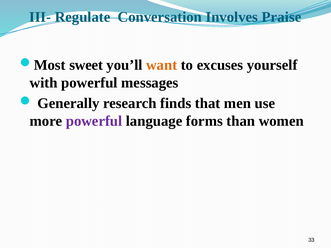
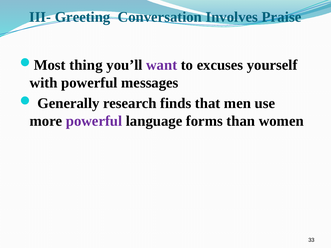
Regulate: Regulate -> Greeting
sweet: sweet -> thing
want colour: orange -> purple
